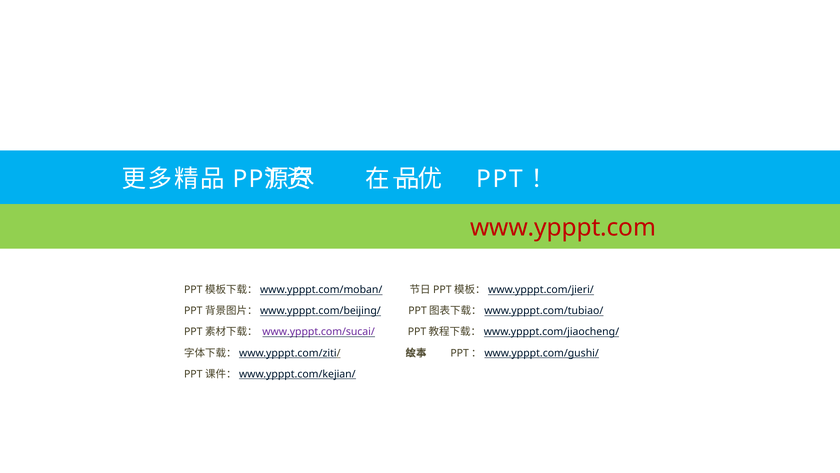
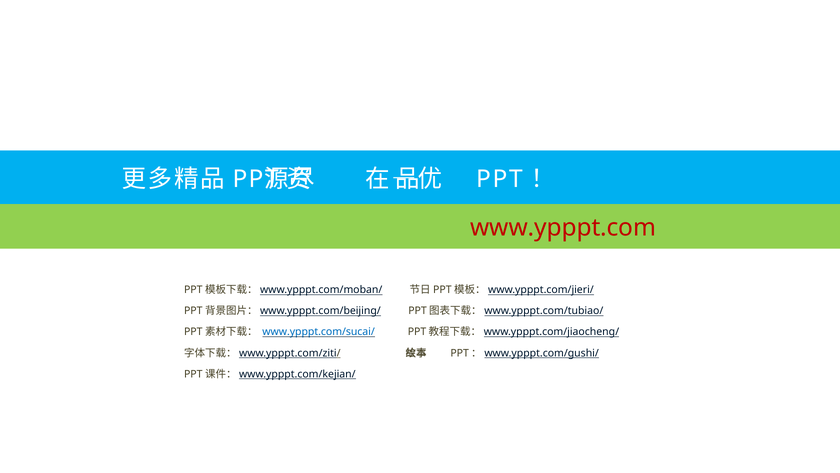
www.ypppt.com/sucai/ colour: purple -> blue
